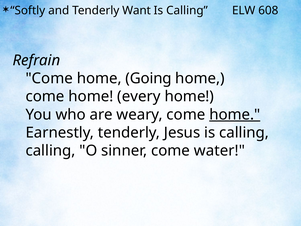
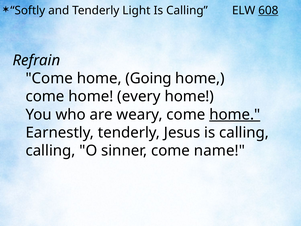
Want: Want -> Light
608 underline: none -> present
water: water -> name
